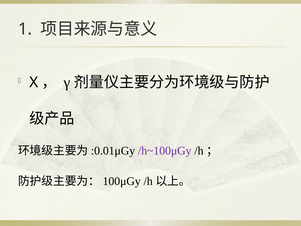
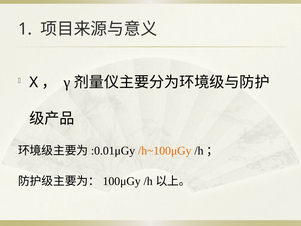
/h~100μGy colour: purple -> orange
